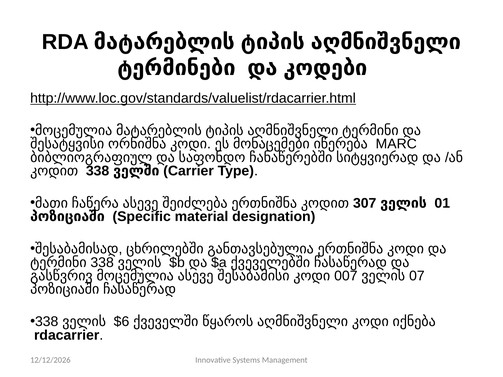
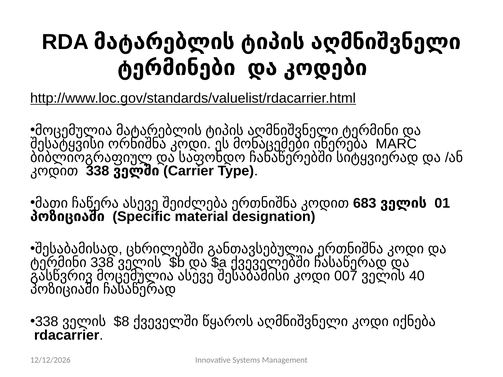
307: 307 -> 683
07: 07 -> 40
$6: $6 -> $8
